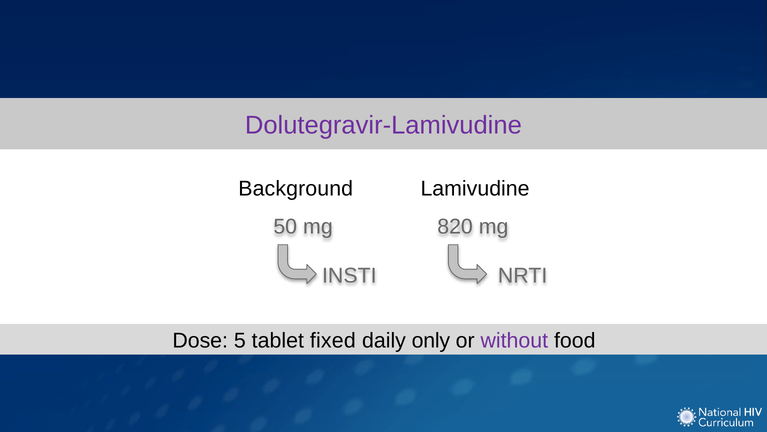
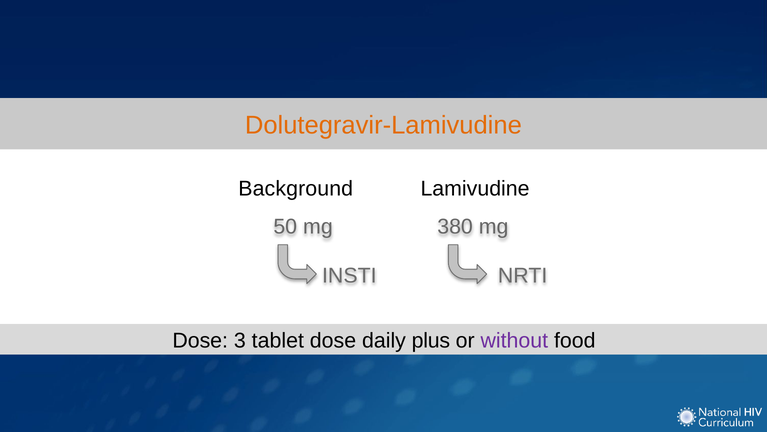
Dolutegravir-Lamivudine colour: purple -> orange
820: 820 -> 380
5: 5 -> 3
tablet fixed: fixed -> dose
only: only -> plus
